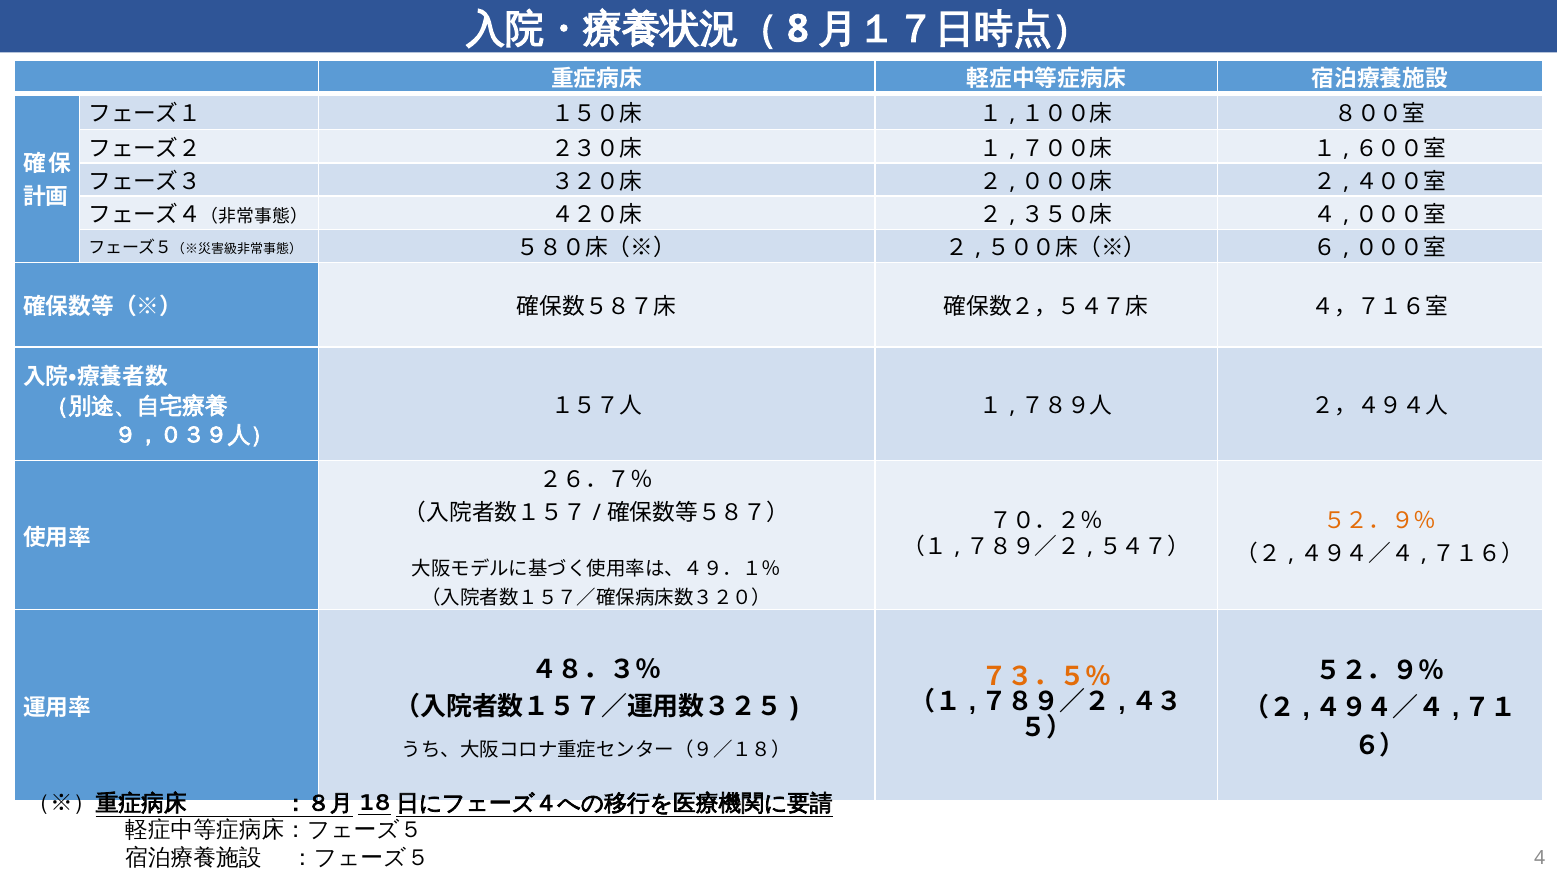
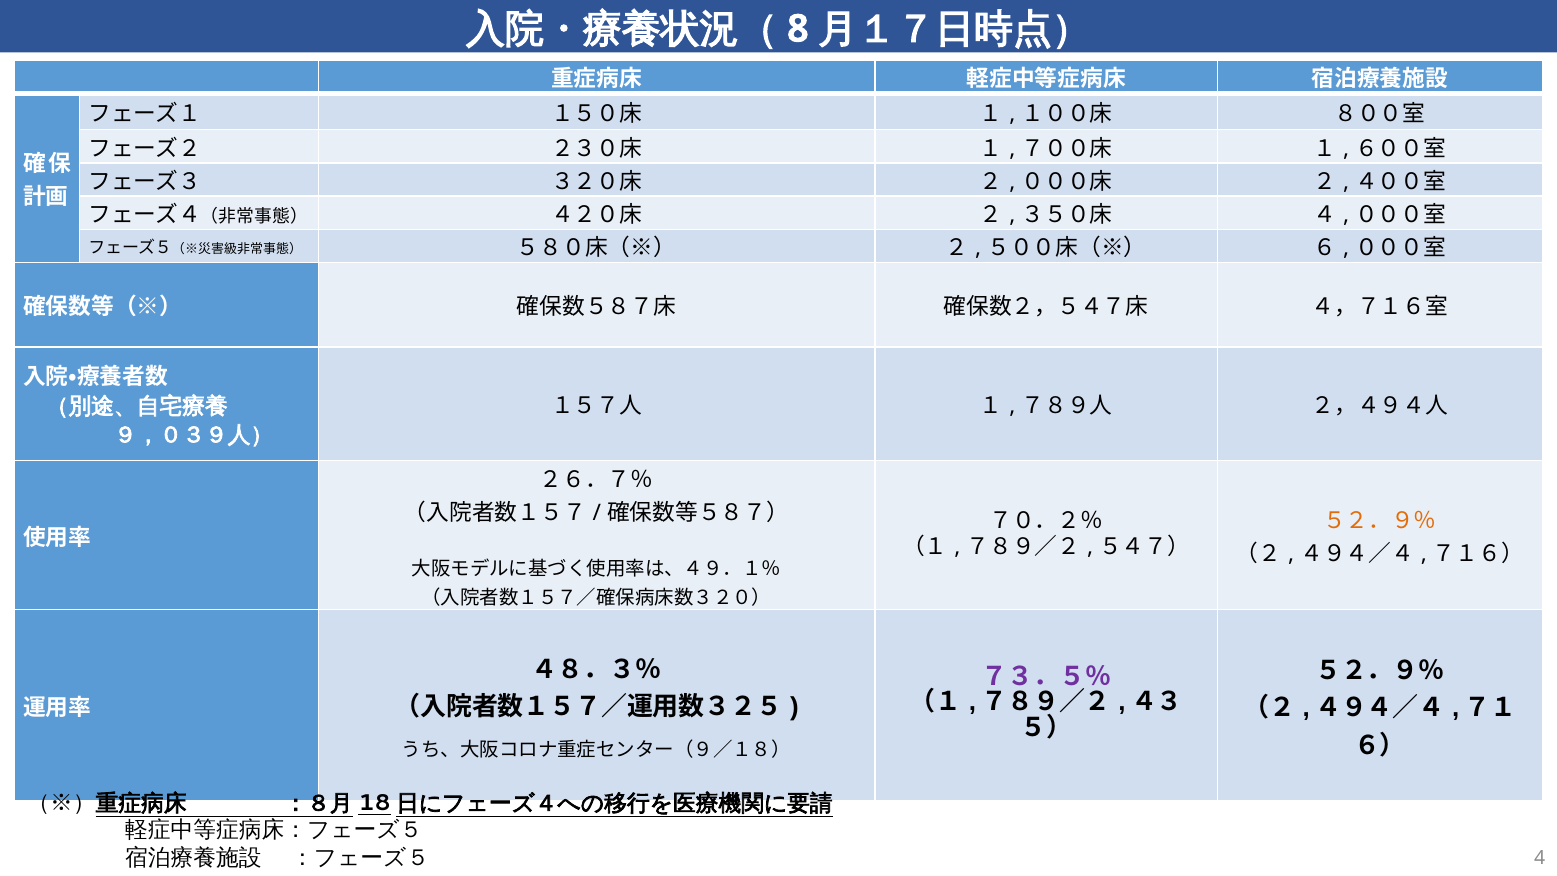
７３．５％ colour: orange -> purple
